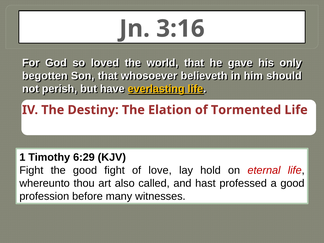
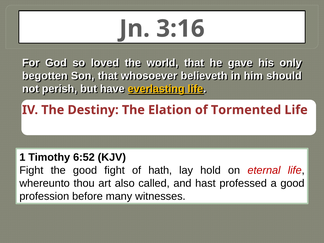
6:29: 6:29 -> 6:52
love: love -> hath
